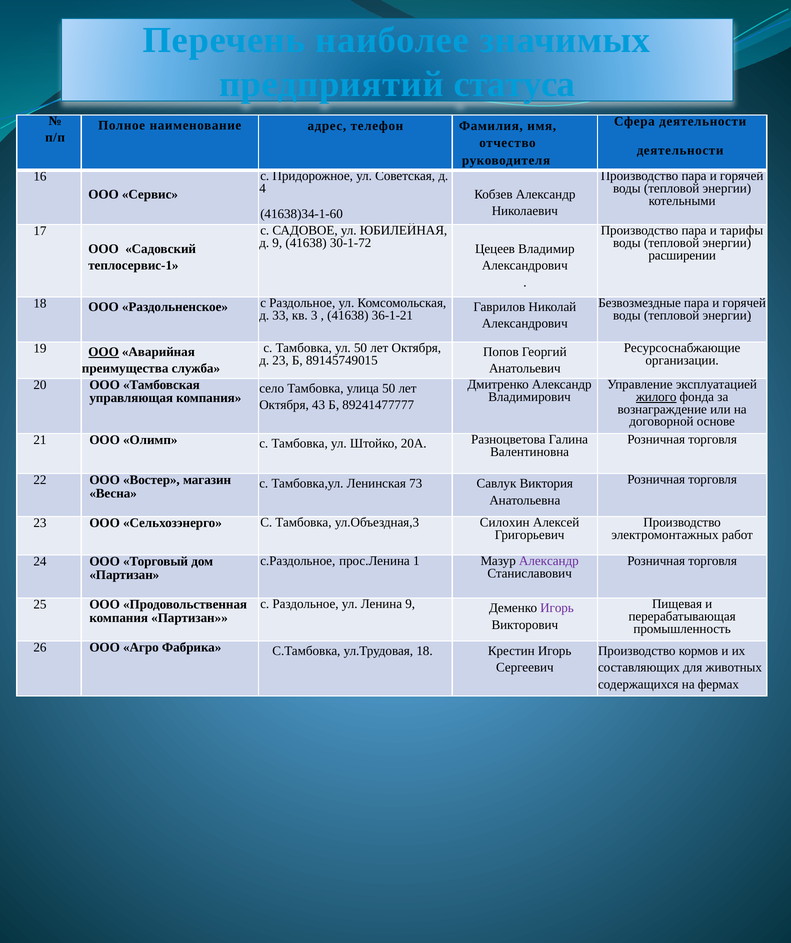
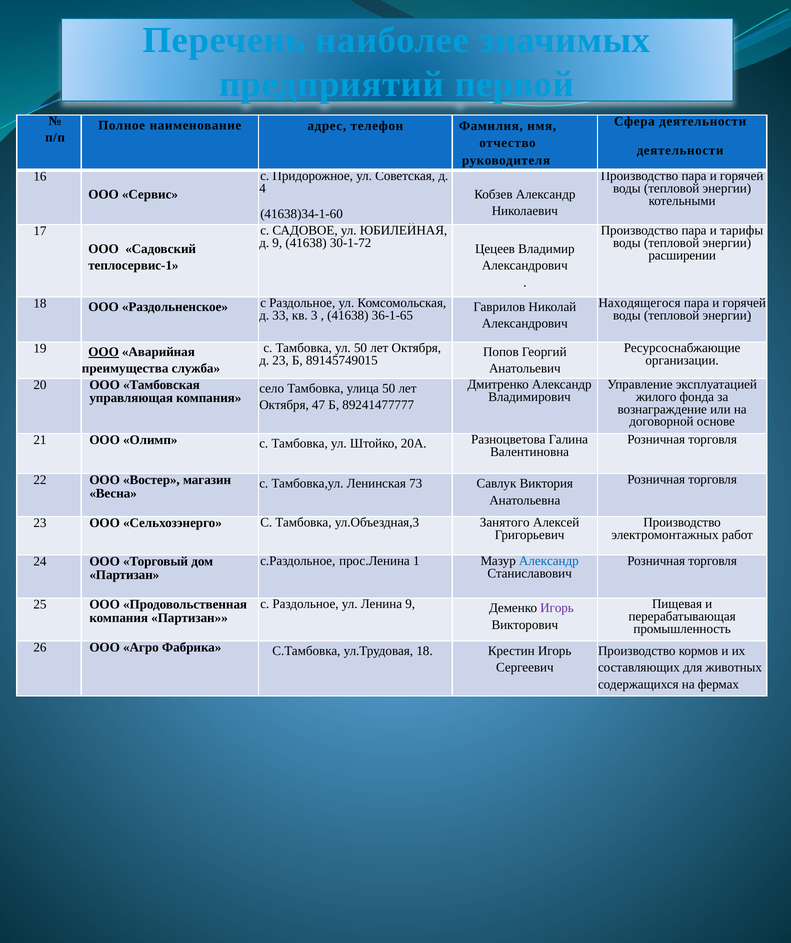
статуса: статуса -> первой
Безвозмездные: Безвозмездные -> Находящегося
36-1-21: 36-1-21 -> 36-1-65
жилого underline: present -> none
43: 43 -> 47
Силохин: Силохин -> Занятого
Александр at (549, 561) colour: purple -> blue
